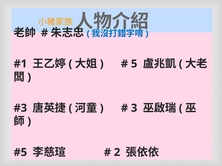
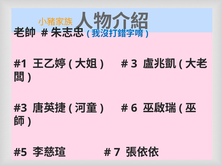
5: 5 -> 3
3: 3 -> 6
2: 2 -> 7
